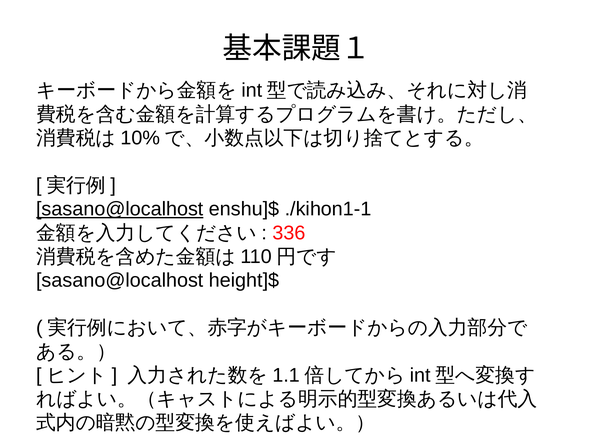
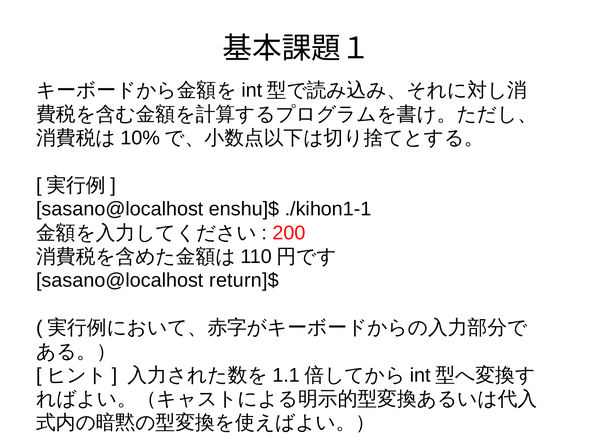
sasano@localhost at (120, 209) underline: present -> none
336: 336 -> 200
height]$: height]$ -> return]$
